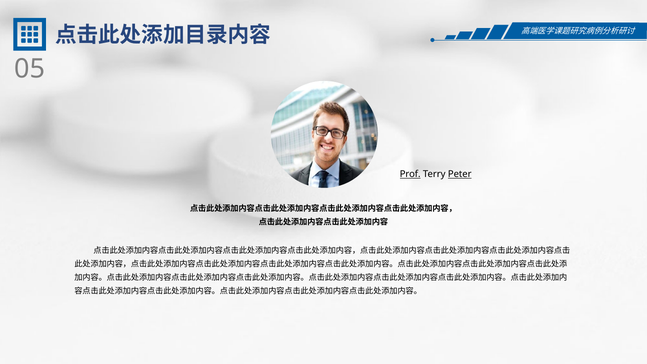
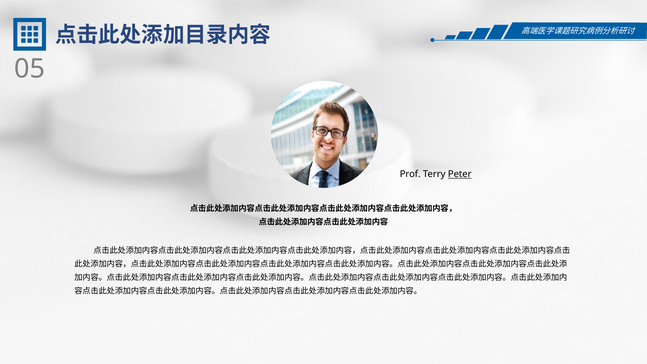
Prof underline: present -> none
